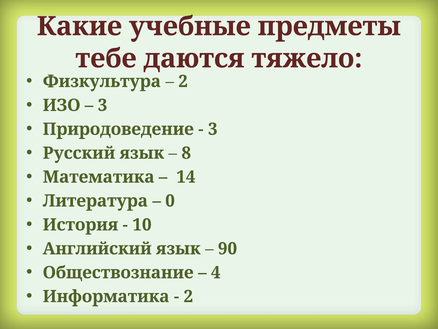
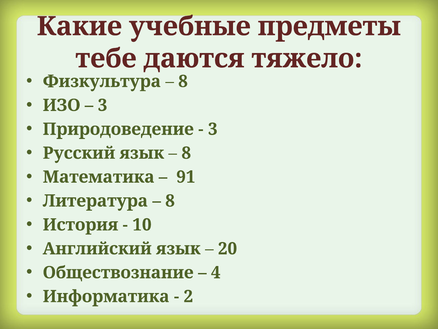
2 at (183, 81): 2 -> 8
14: 14 -> 91
0 at (170, 201): 0 -> 8
90: 90 -> 20
